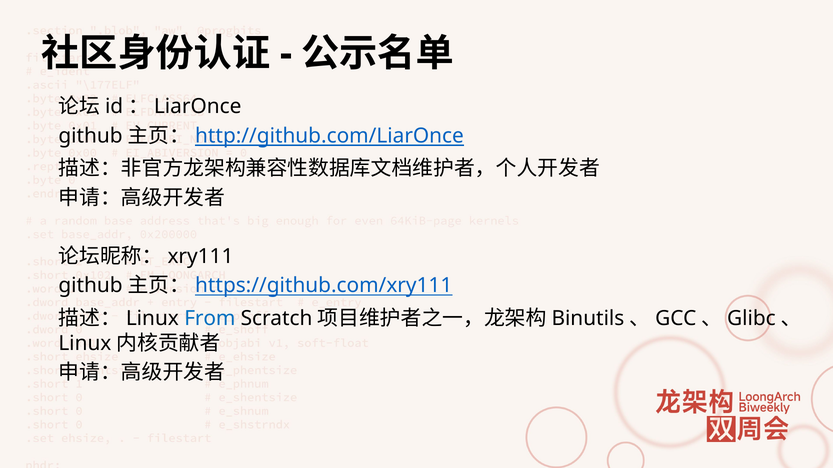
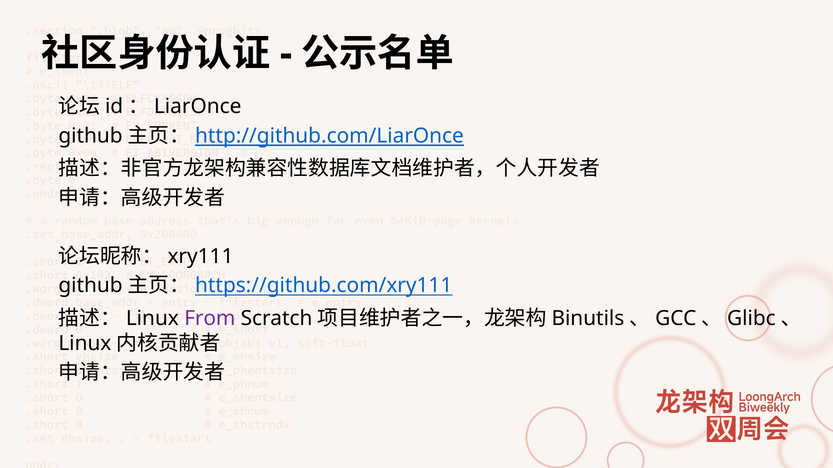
From colour: blue -> purple
